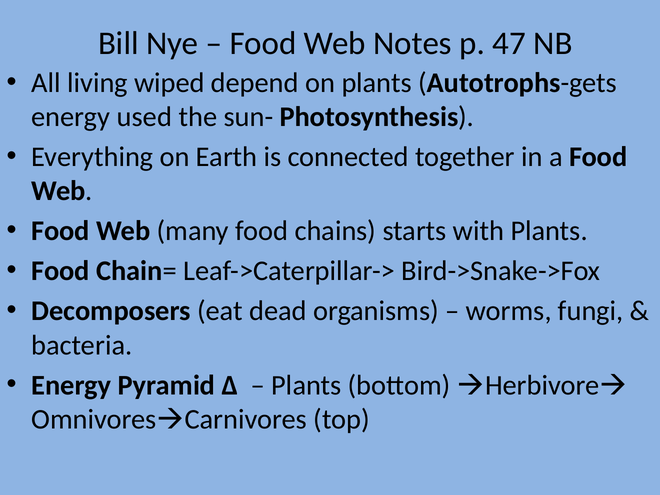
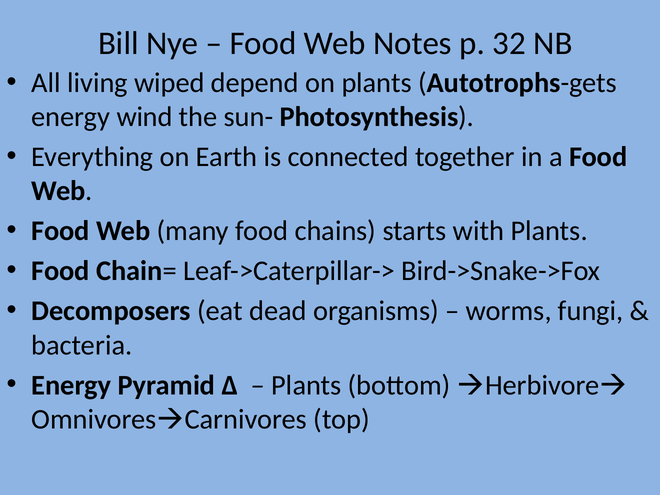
47: 47 -> 32
used: used -> wind
